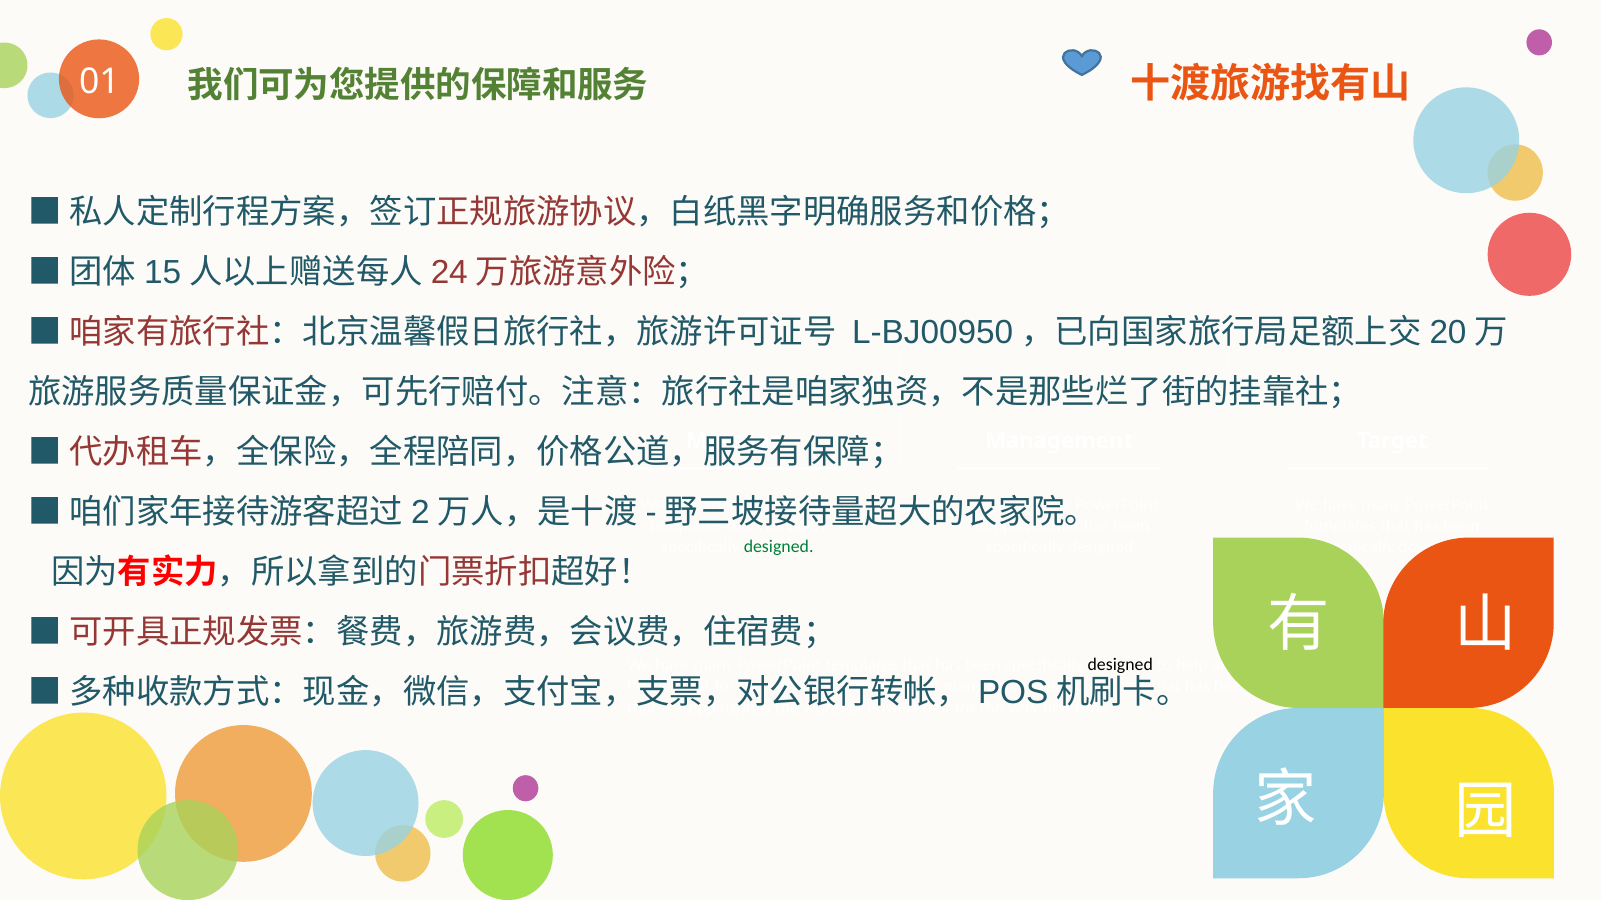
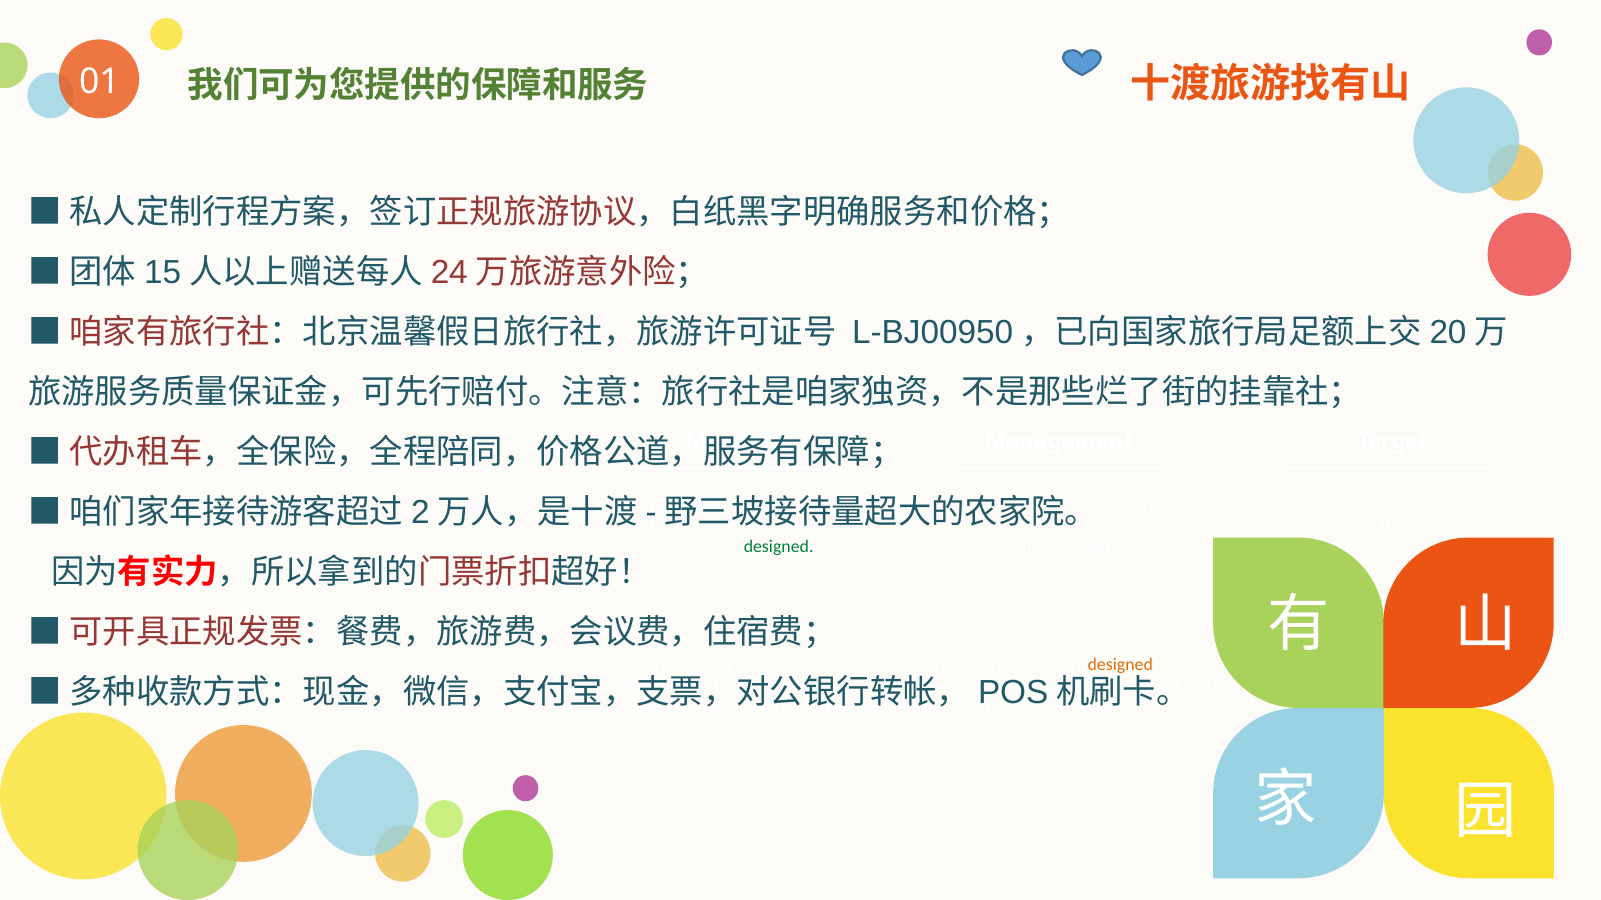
designed at (1120, 665) colour: black -> orange
